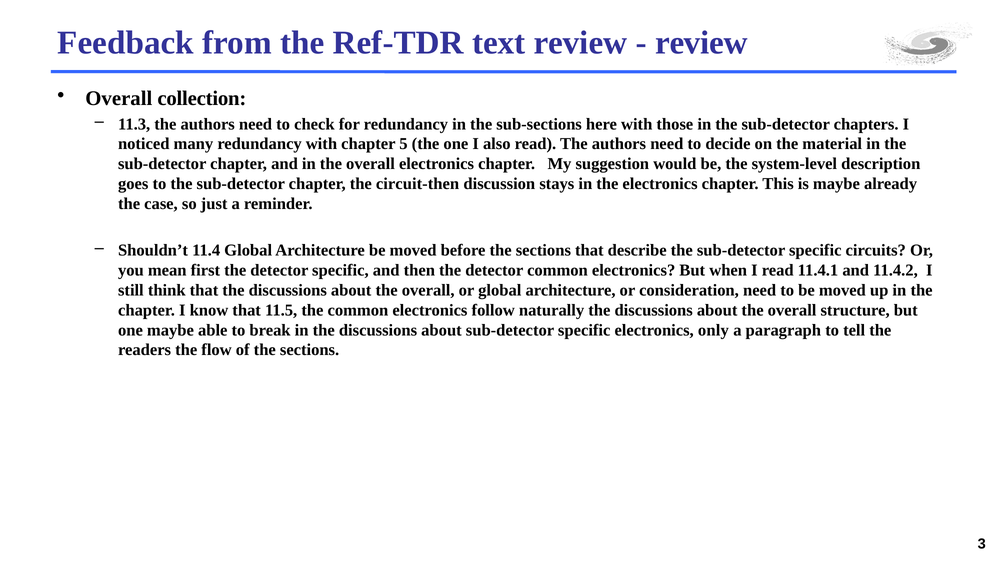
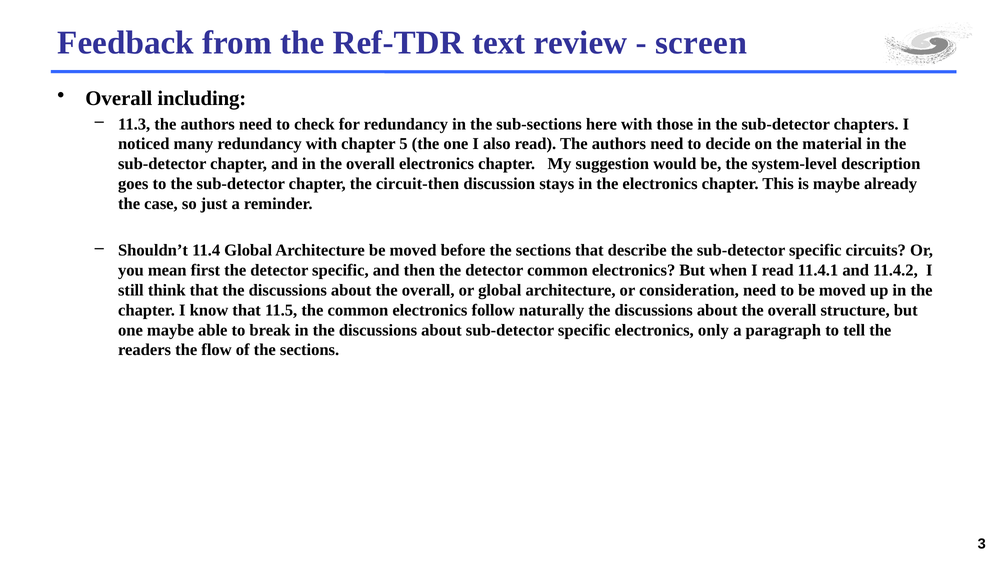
review at (701, 43): review -> screen
collection: collection -> including
